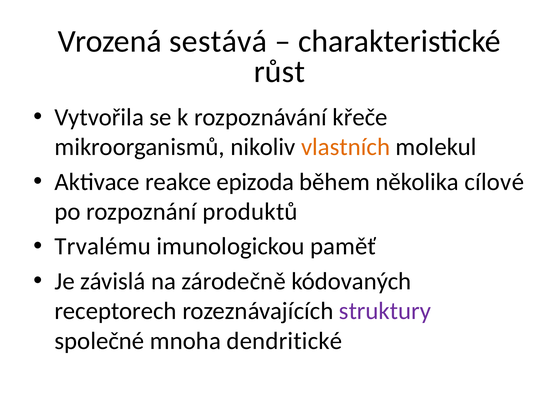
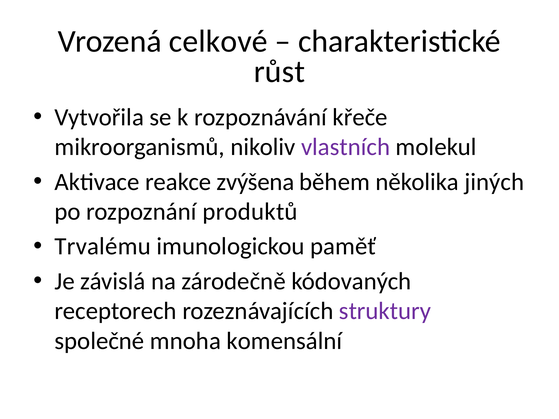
sestává: sestává -> celkové
vlastních colour: orange -> purple
epizoda: epizoda -> zvýšena
cílové: cílové -> jiných
dendritické: dendritické -> komensální
